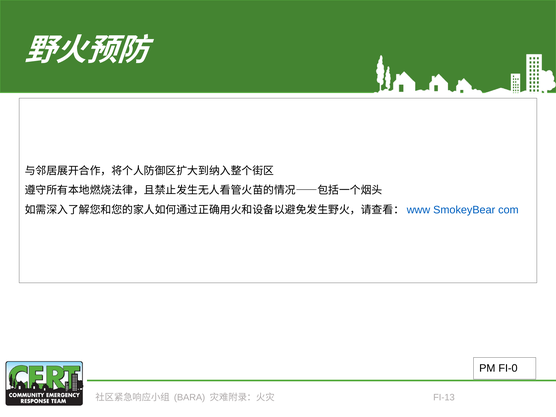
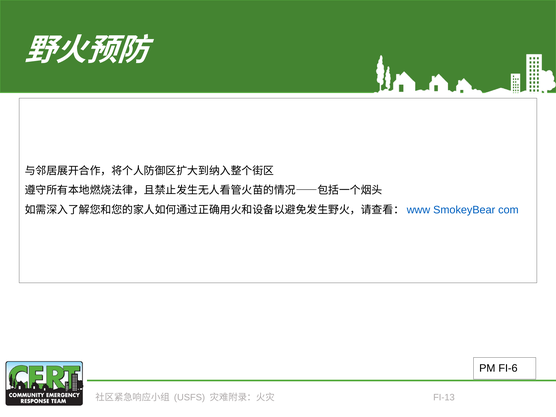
FI-0: FI-0 -> FI-6
BARA: BARA -> USFS
